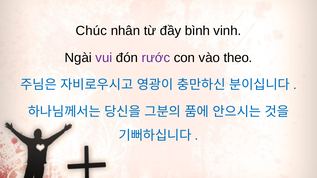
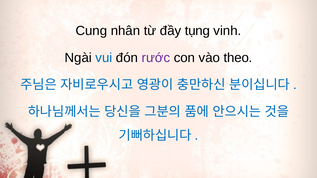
Chúc: Chúc -> Cung
bình: bình -> tụng
vui colour: purple -> blue
